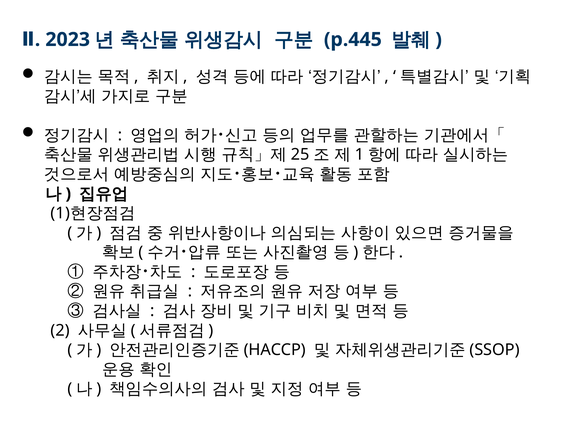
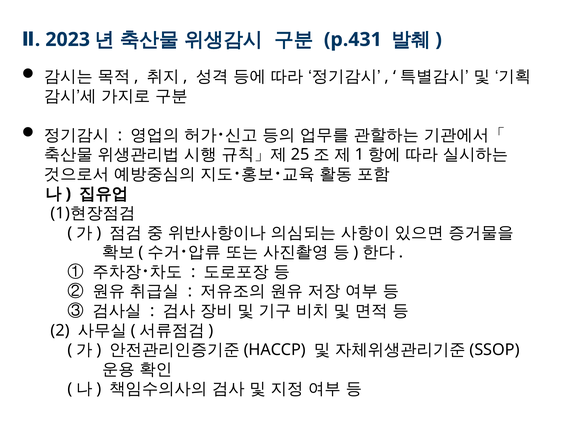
p.445: p.445 -> p.431
